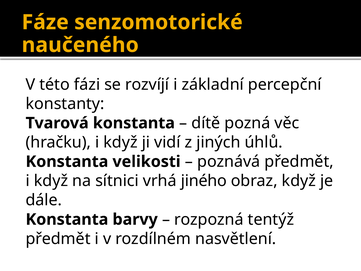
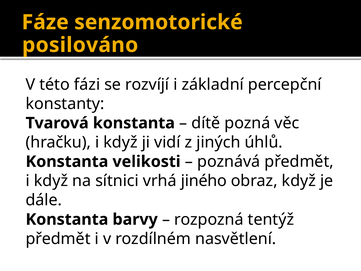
naučeného: naučeného -> posilováno
